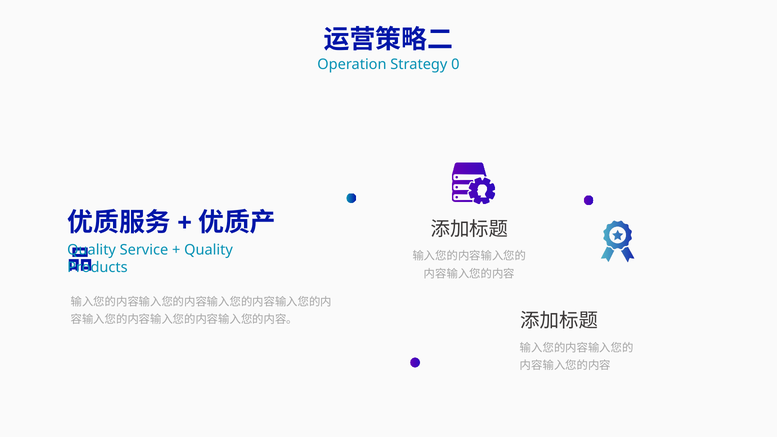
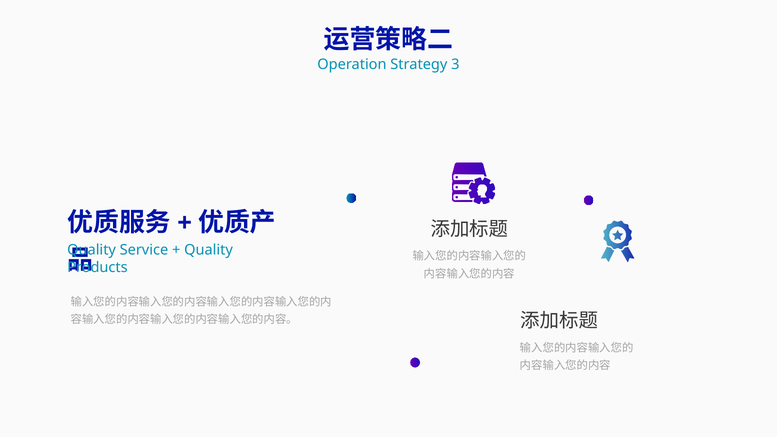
0: 0 -> 3
